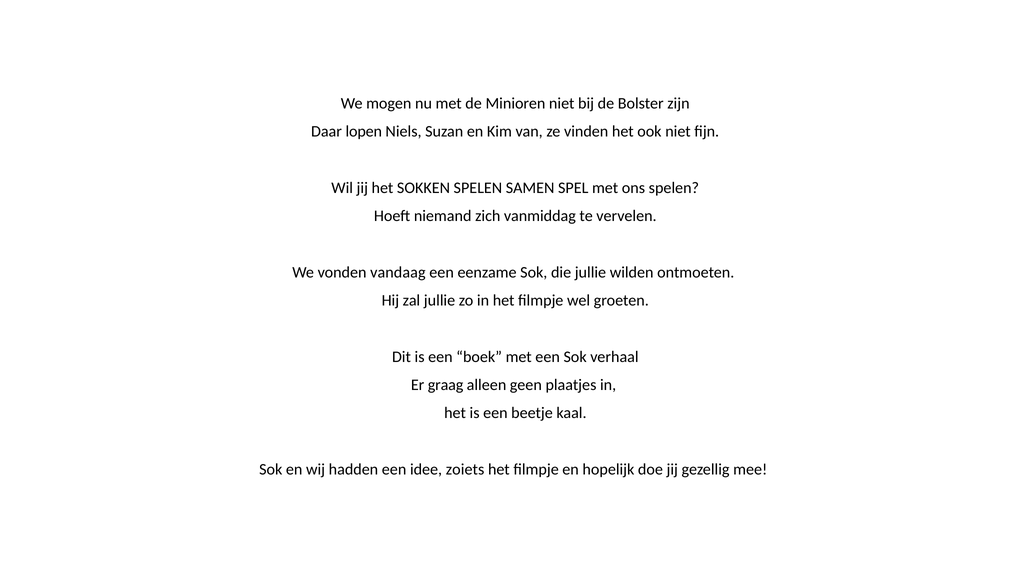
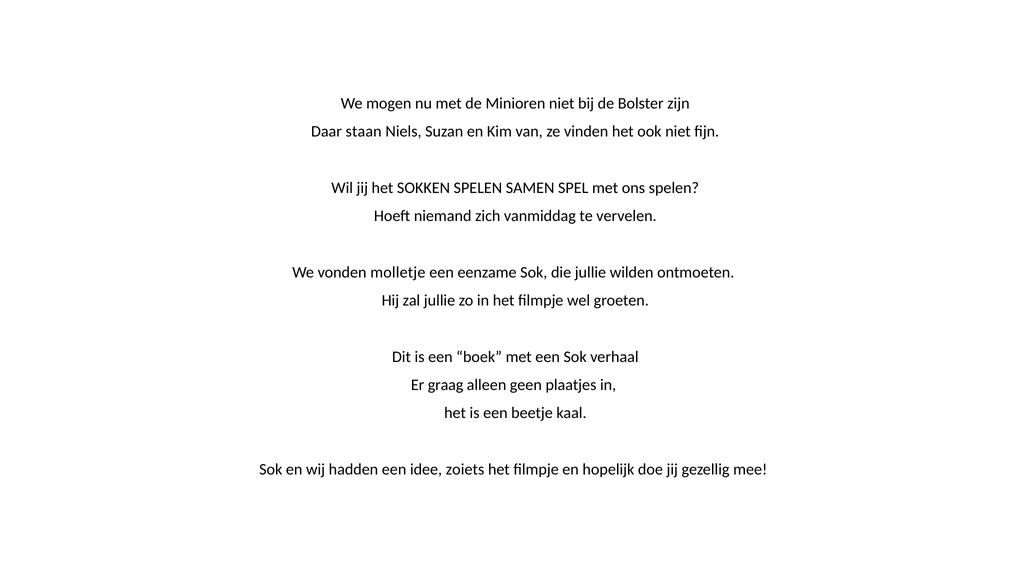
lopen: lopen -> staan
vandaag: vandaag -> molletje
